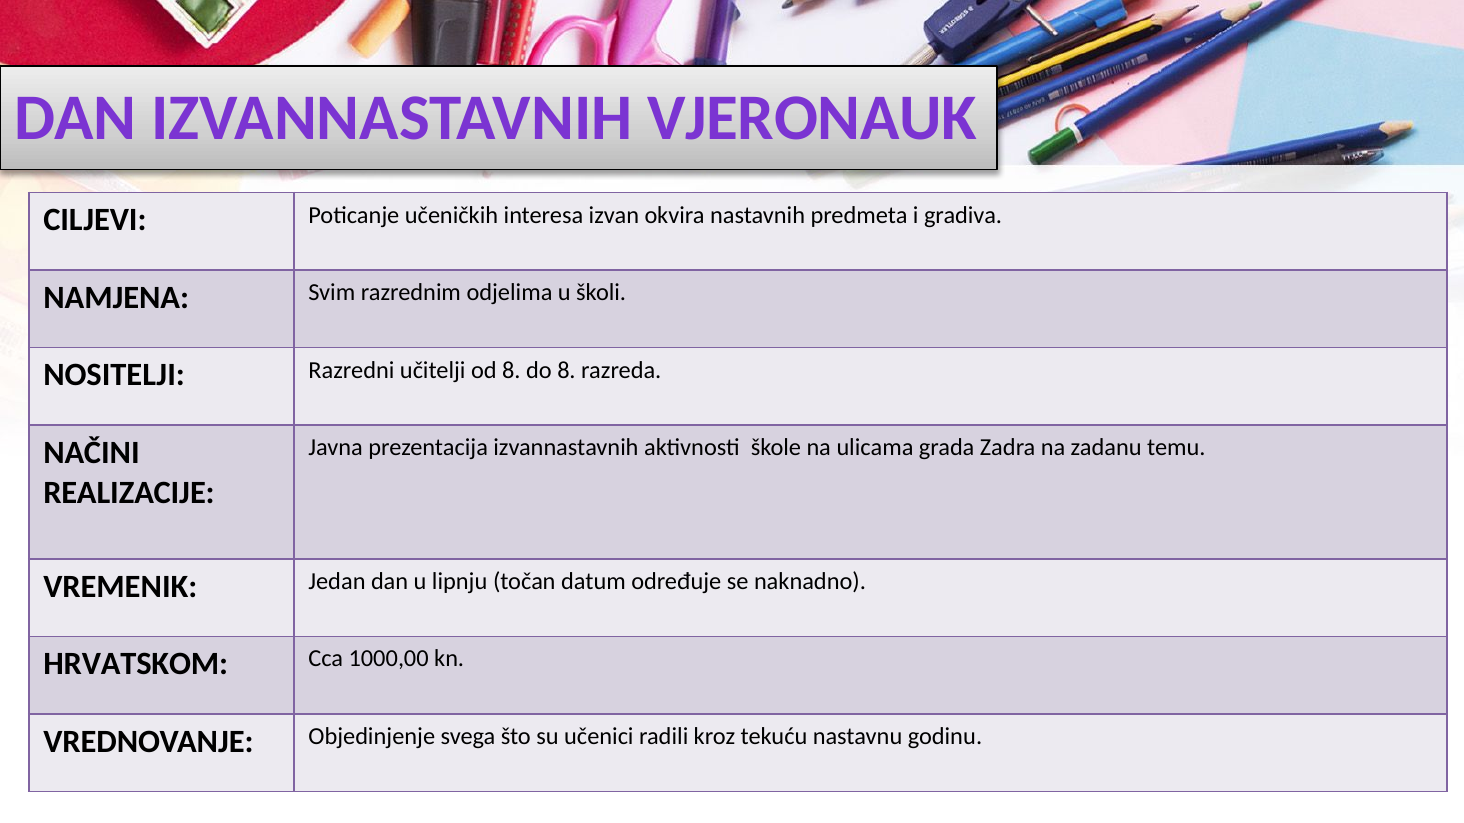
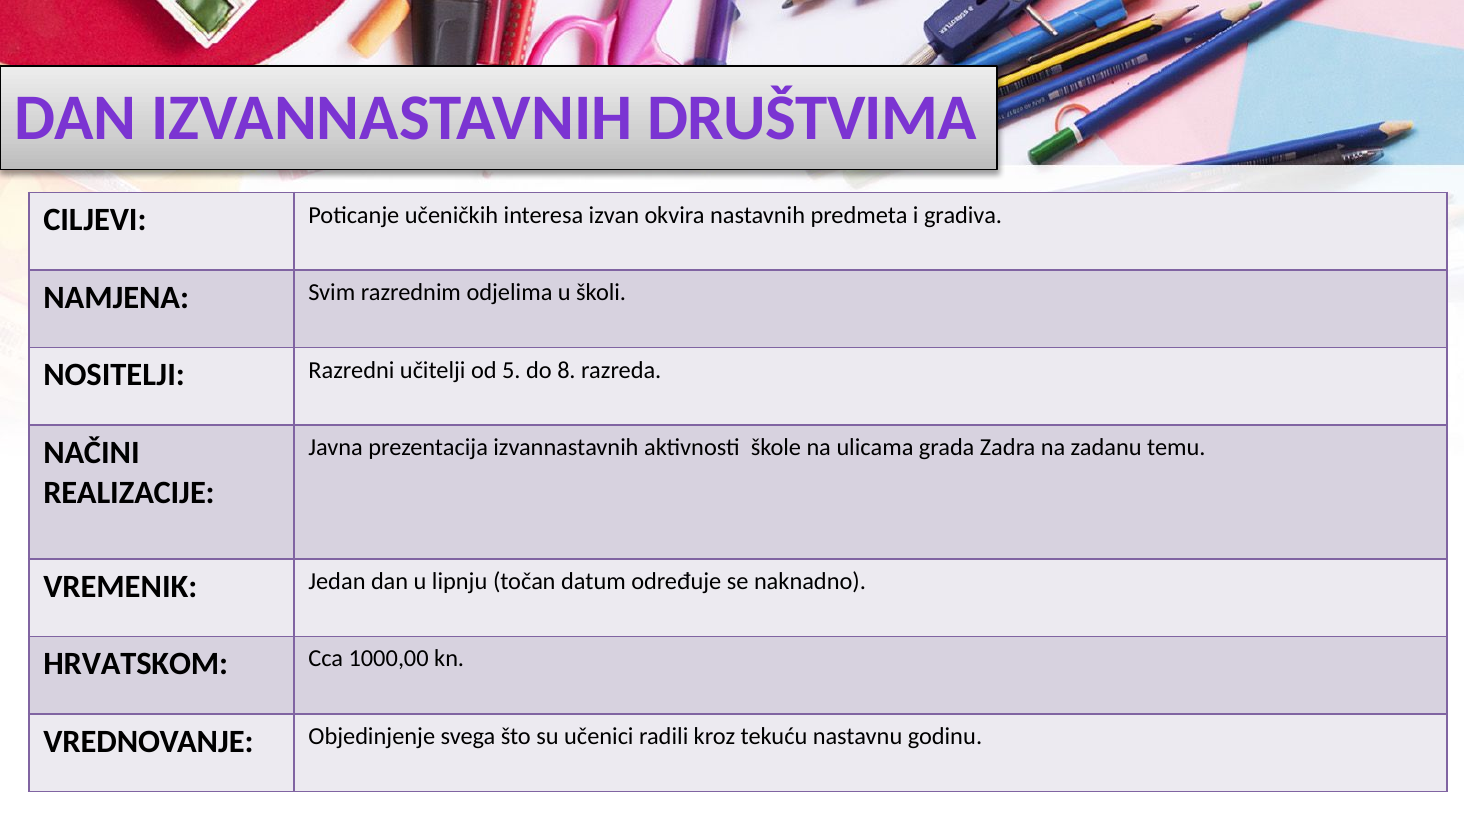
VJERONAUK: VJERONAUK -> DRUŠTVIMA
od 8: 8 -> 5
